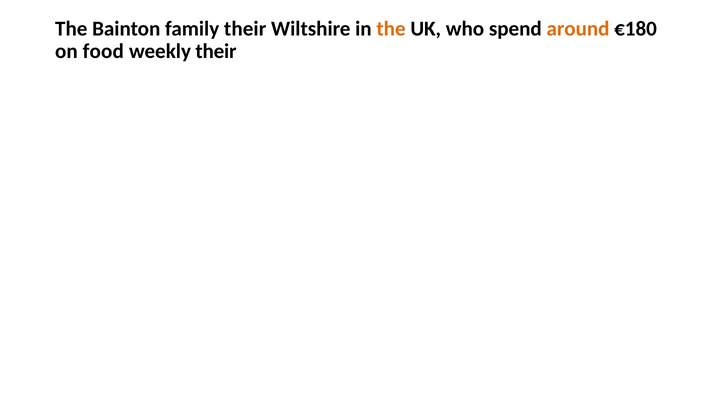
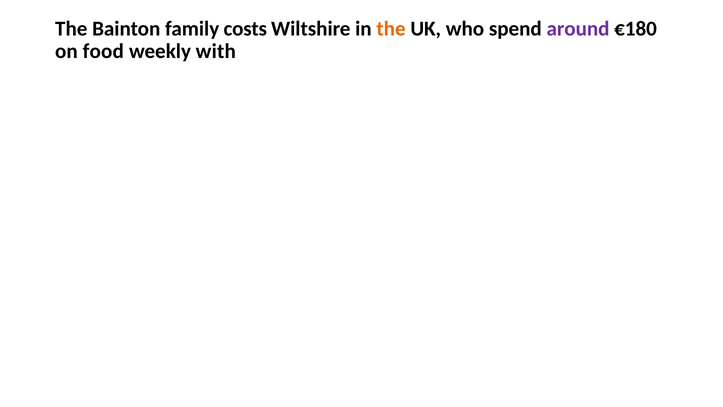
family their: their -> costs
around colour: orange -> purple
weekly their: their -> with
